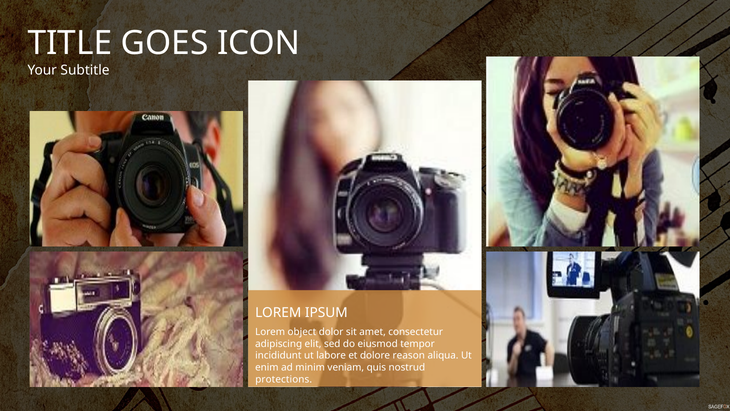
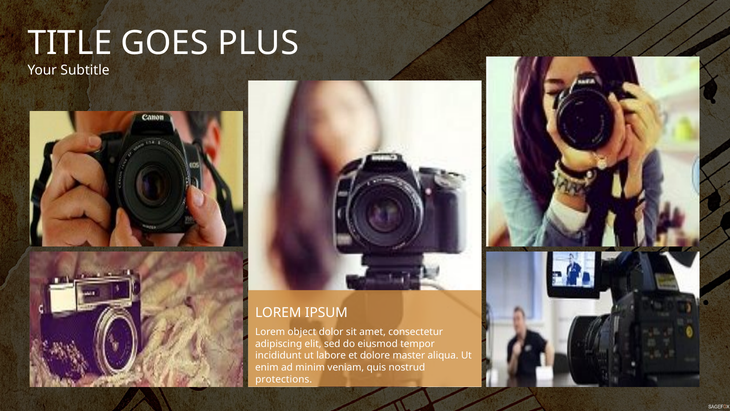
ICON: ICON -> PLUS
reason: reason -> master
